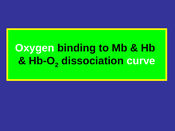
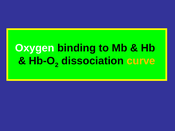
curve colour: white -> yellow
